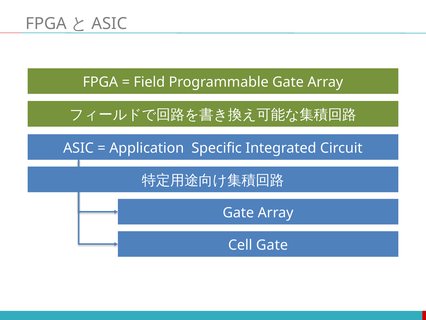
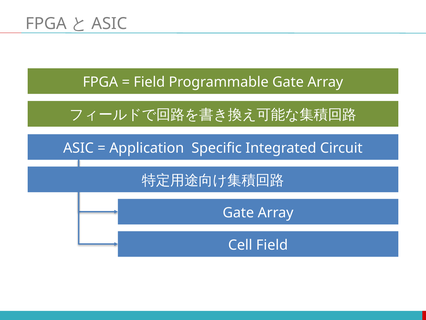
Cell Gate: Gate -> Field
